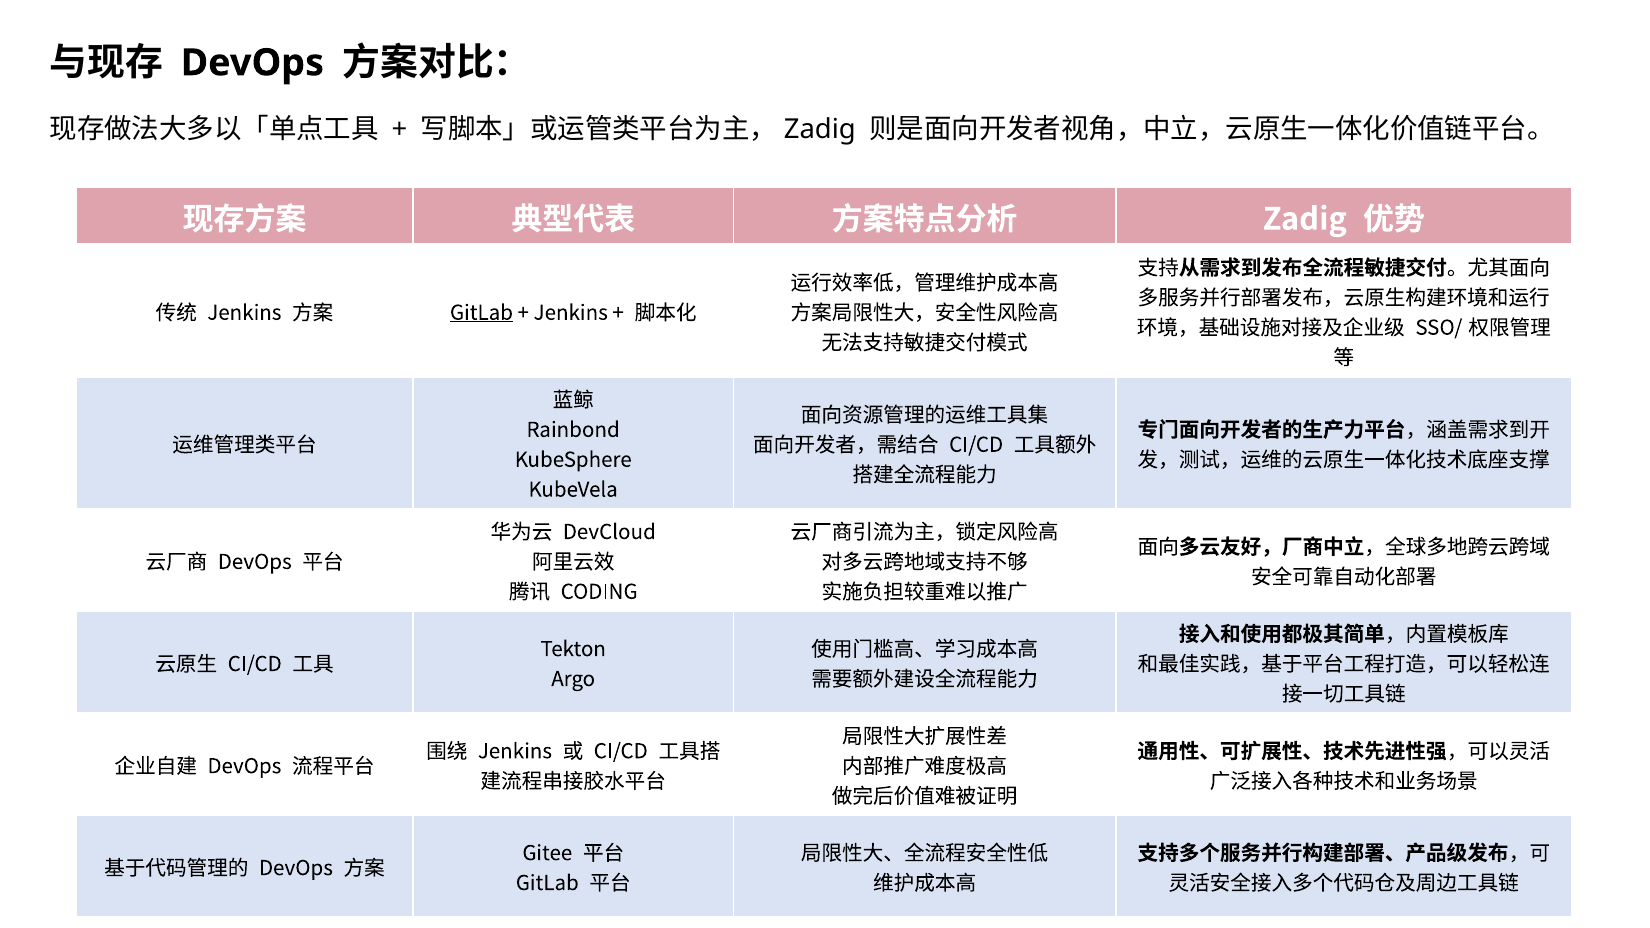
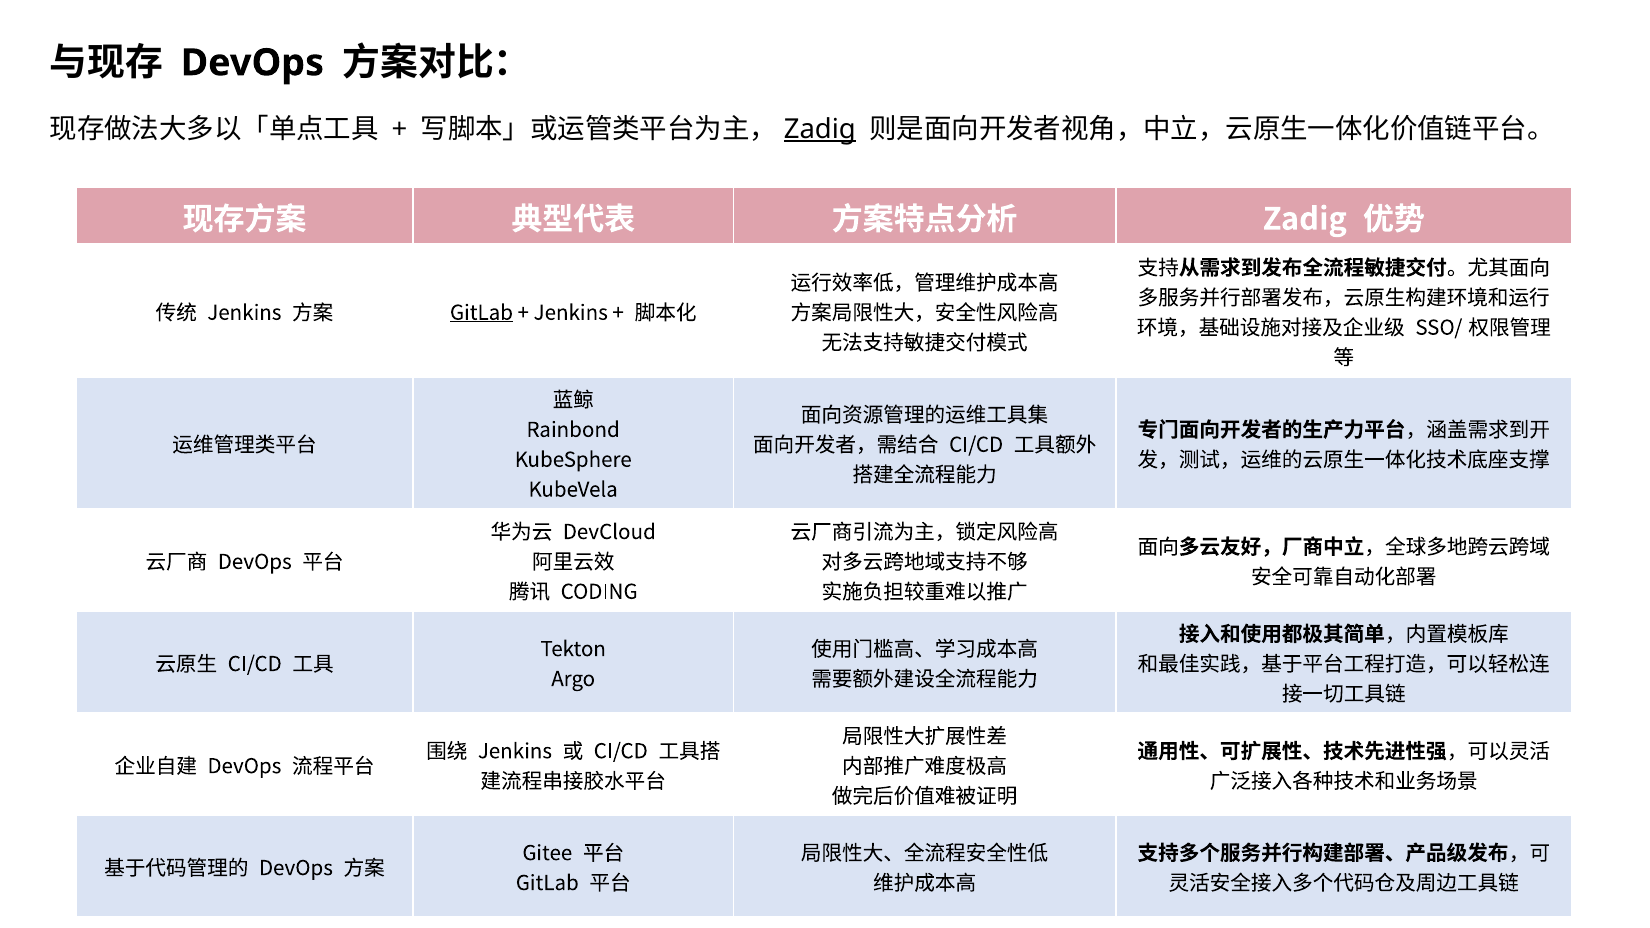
Zadig at (820, 129) underline: none -> present
